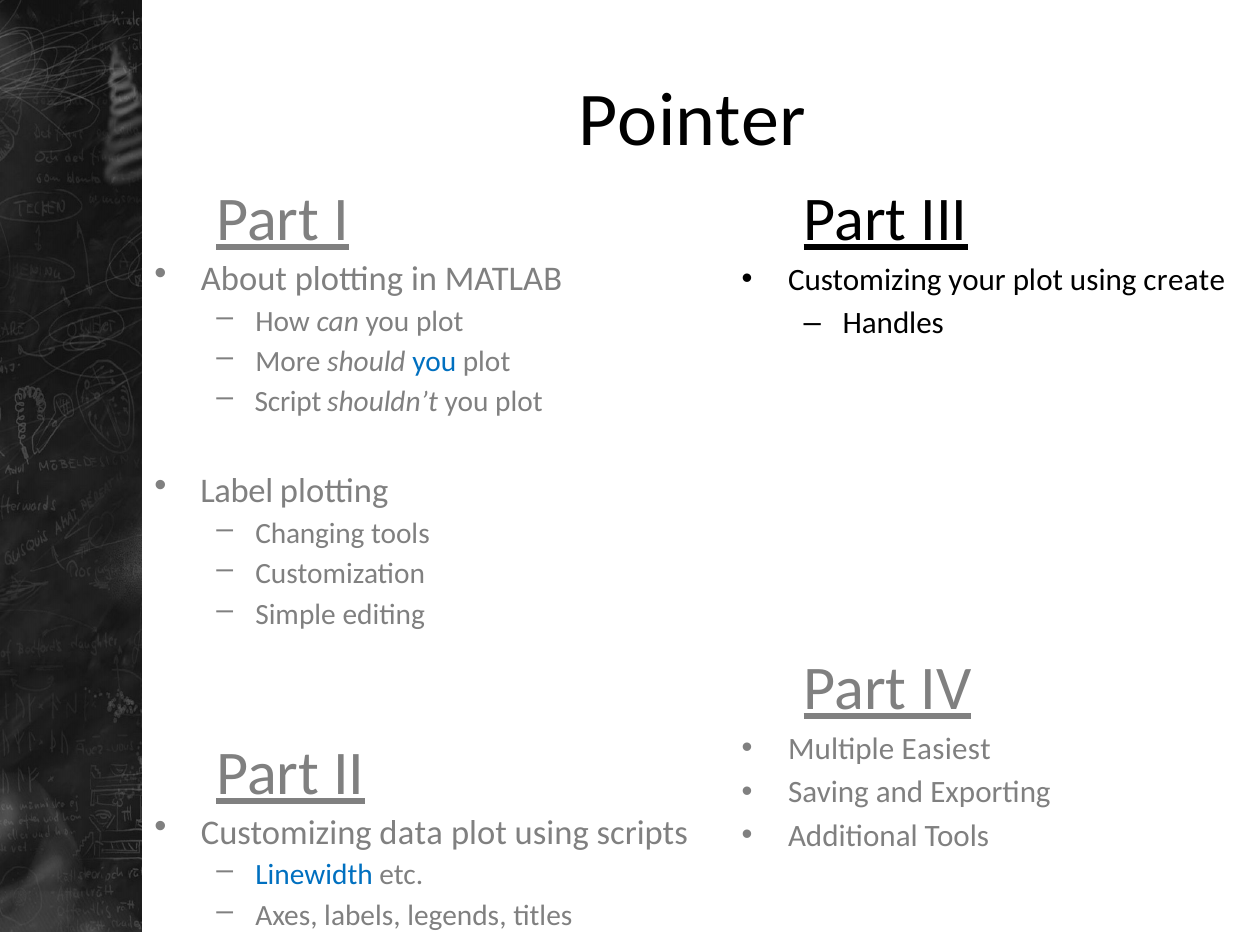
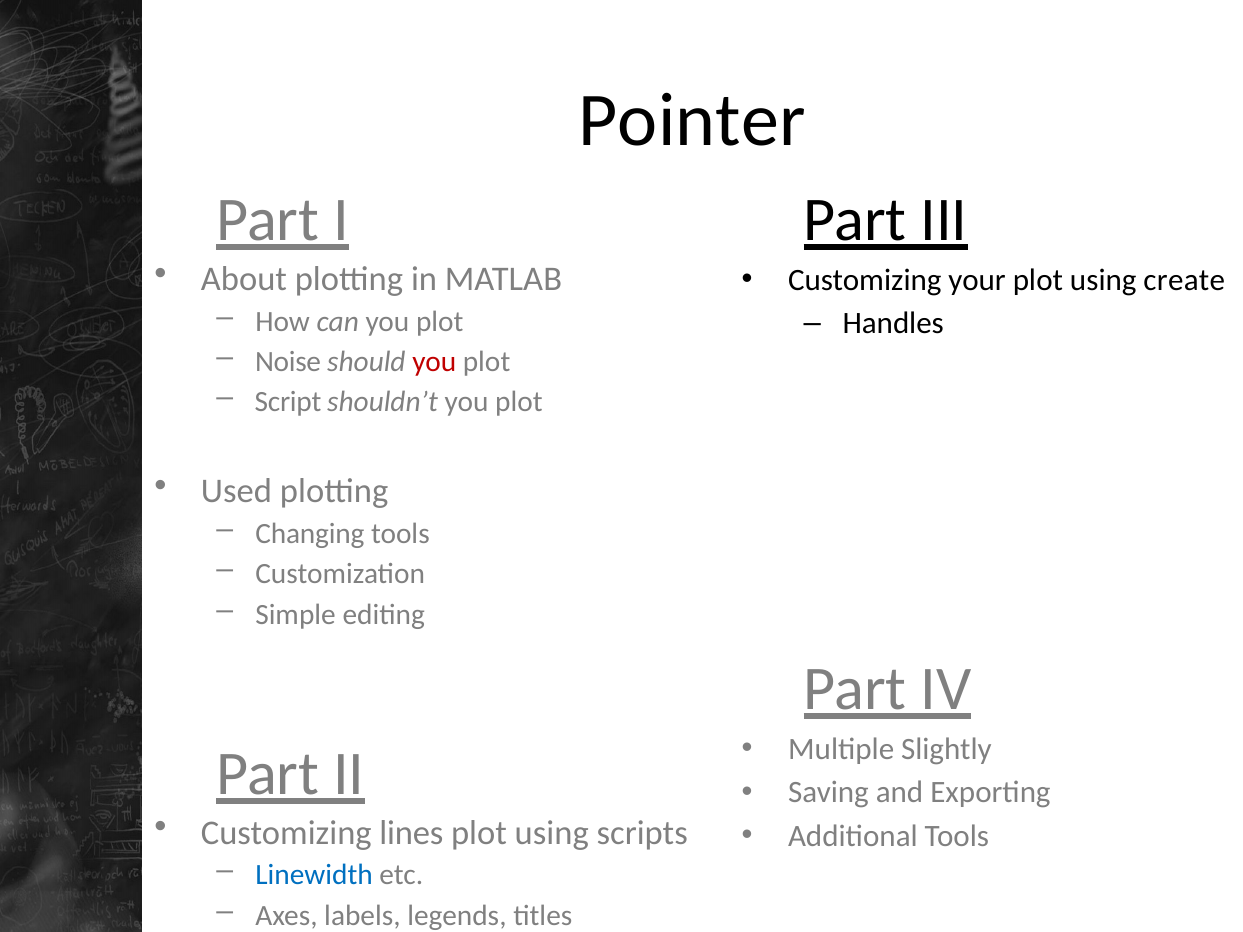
More: More -> Noise
you at (434, 362) colour: blue -> red
Label: Label -> Used
Easiest: Easiest -> Slightly
data: data -> lines
